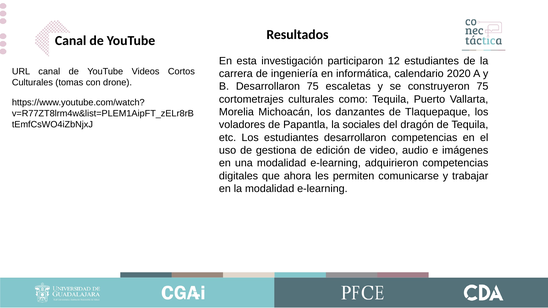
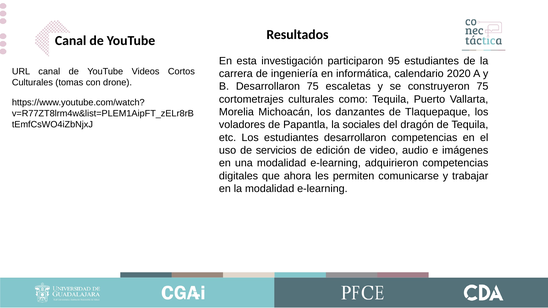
12: 12 -> 95
gestiona: gestiona -> servicios
